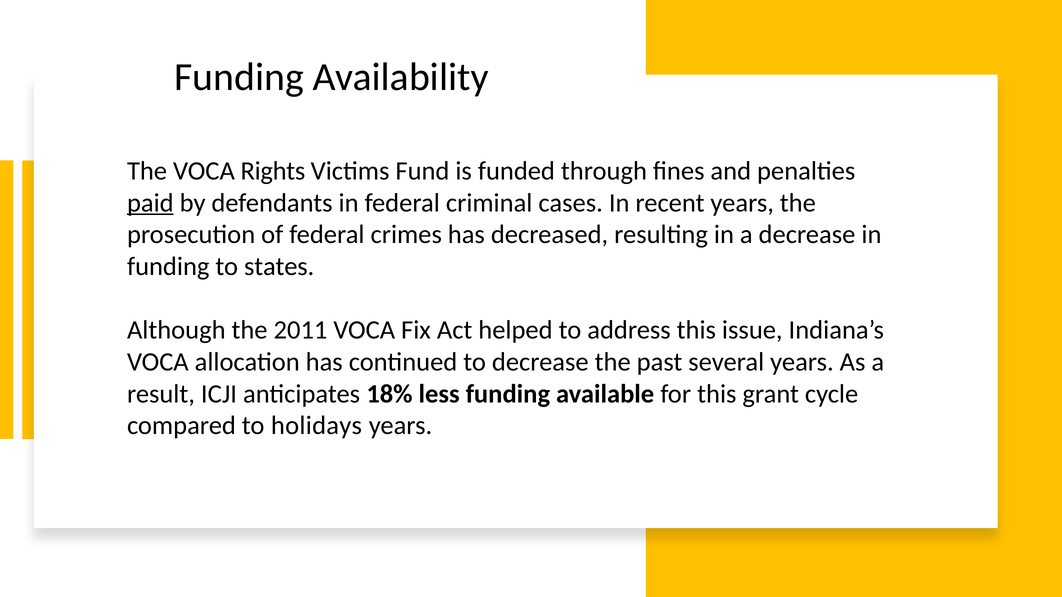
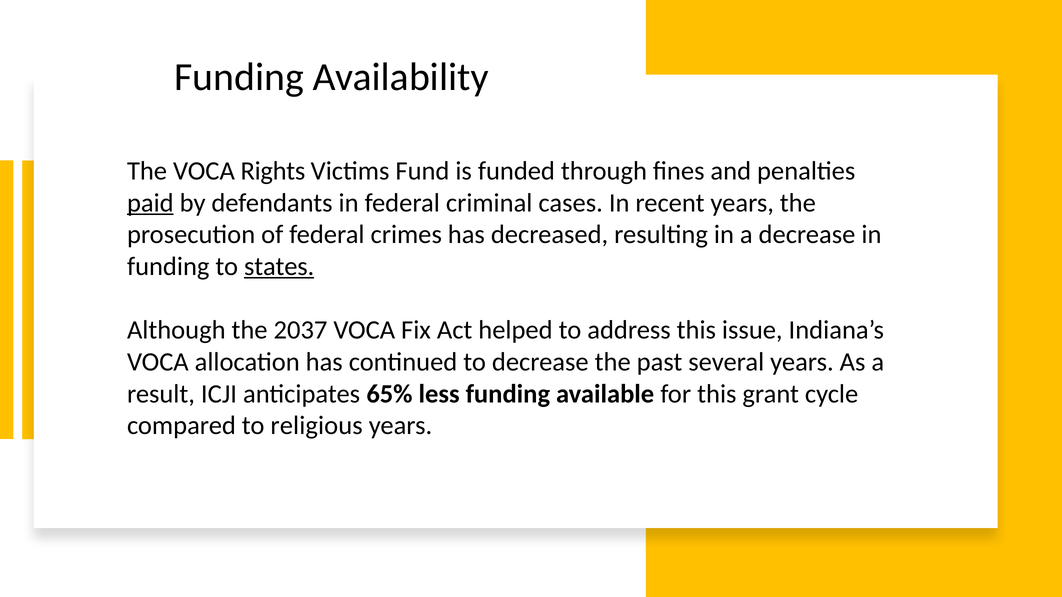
states underline: none -> present
2011: 2011 -> 2037
18%: 18% -> 65%
holidays: holidays -> religious
